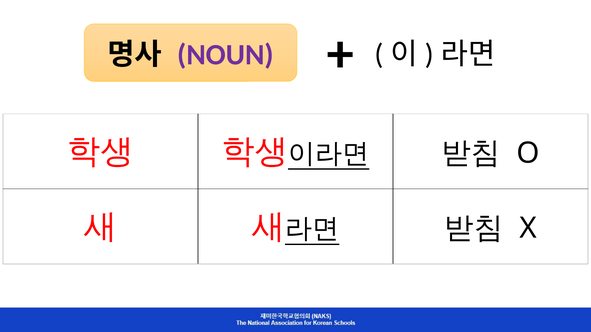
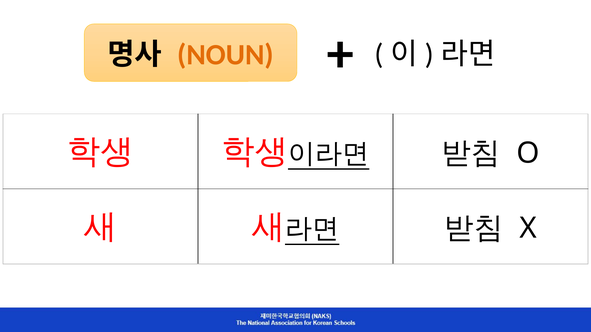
NOUN colour: purple -> orange
